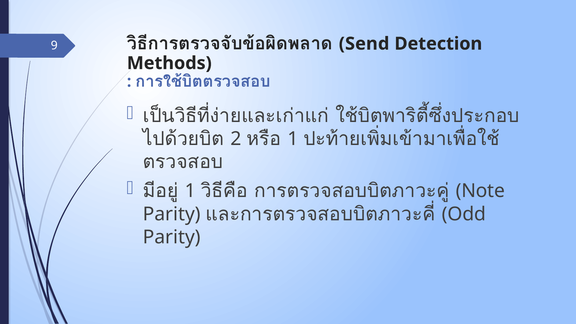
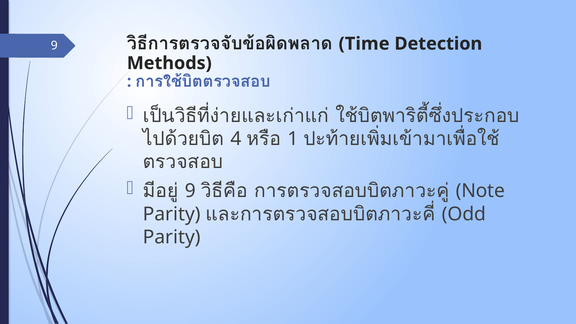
Send: Send -> Time
2: 2 -> 4
1 at (190, 191): 1 -> 9
